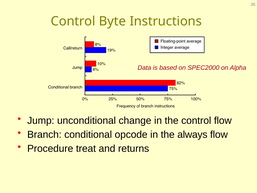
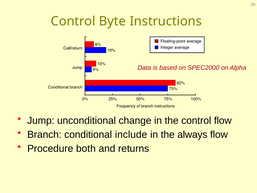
opcode: opcode -> include
treat: treat -> both
